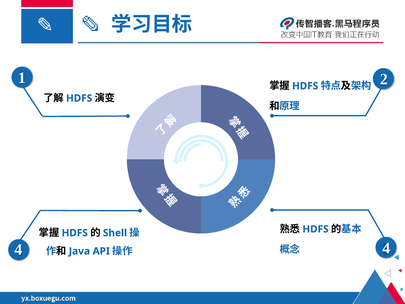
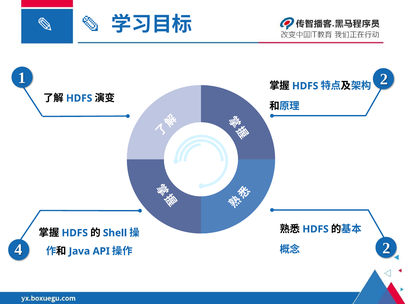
4 at (386, 248): 4 -> 2
